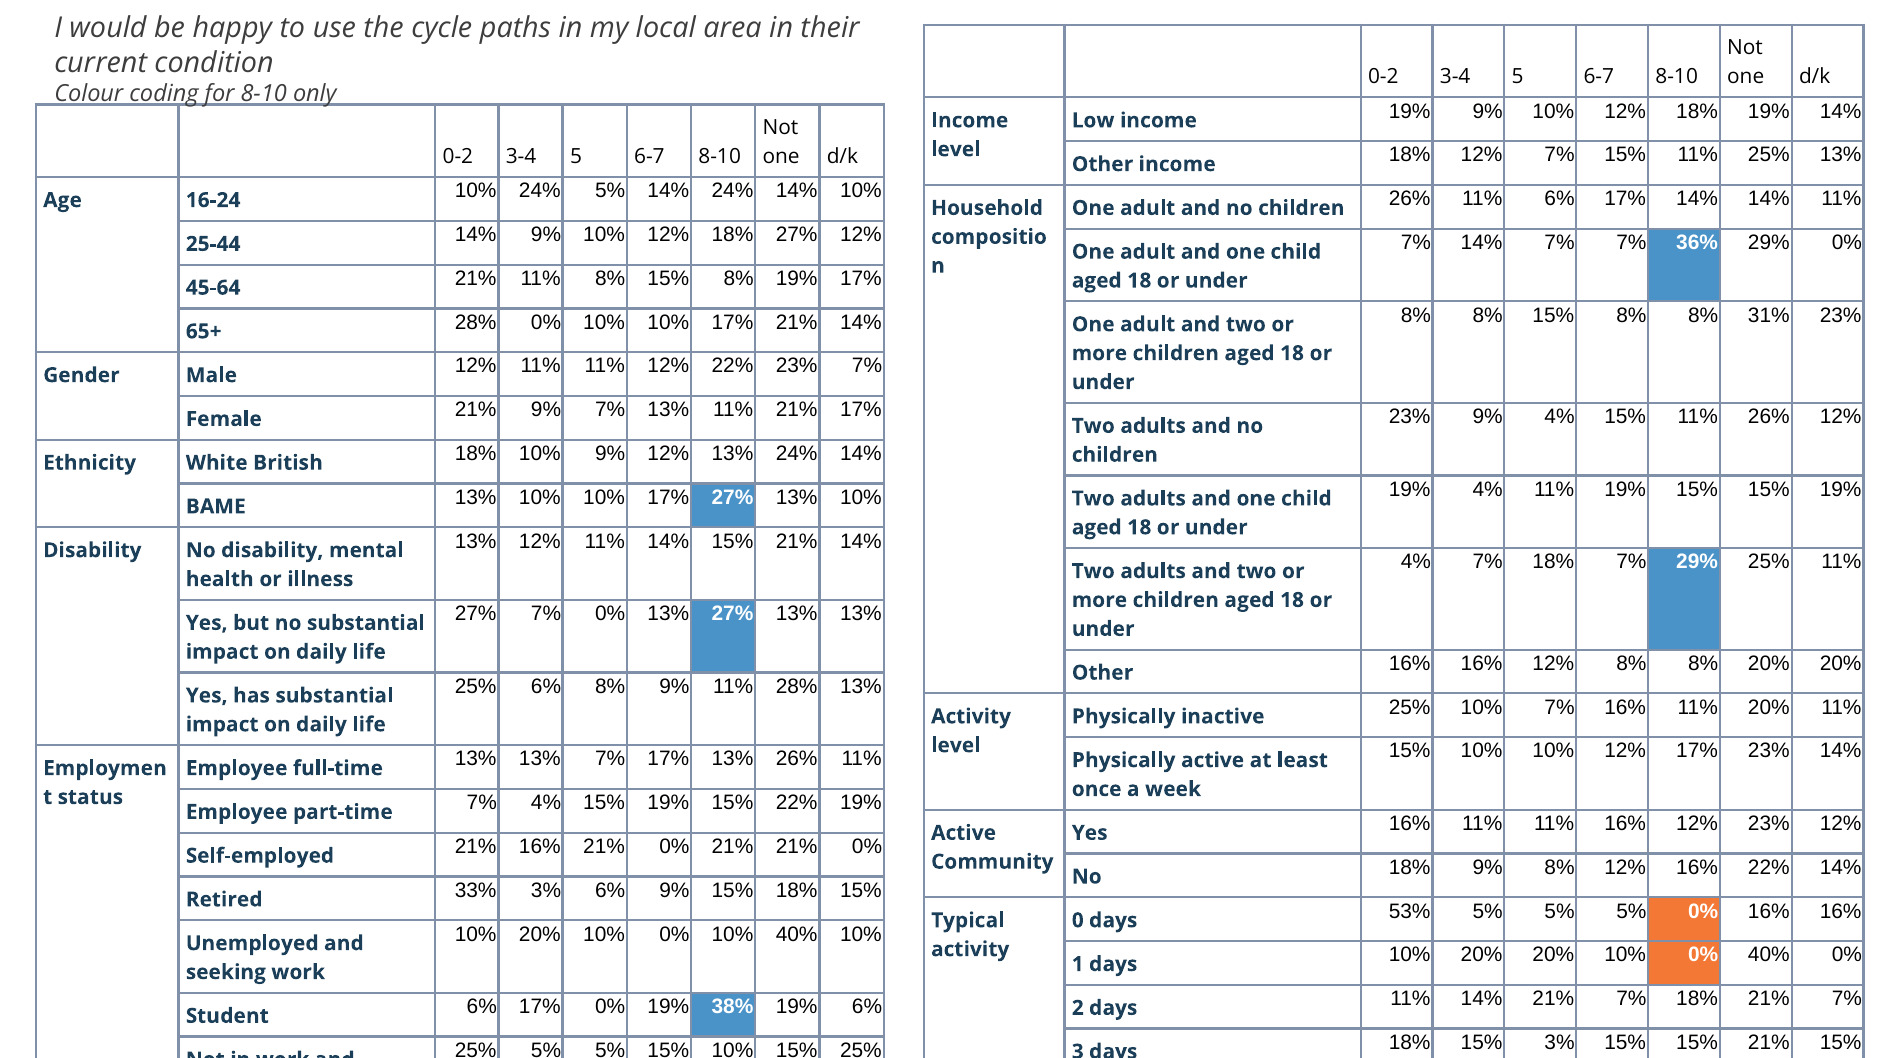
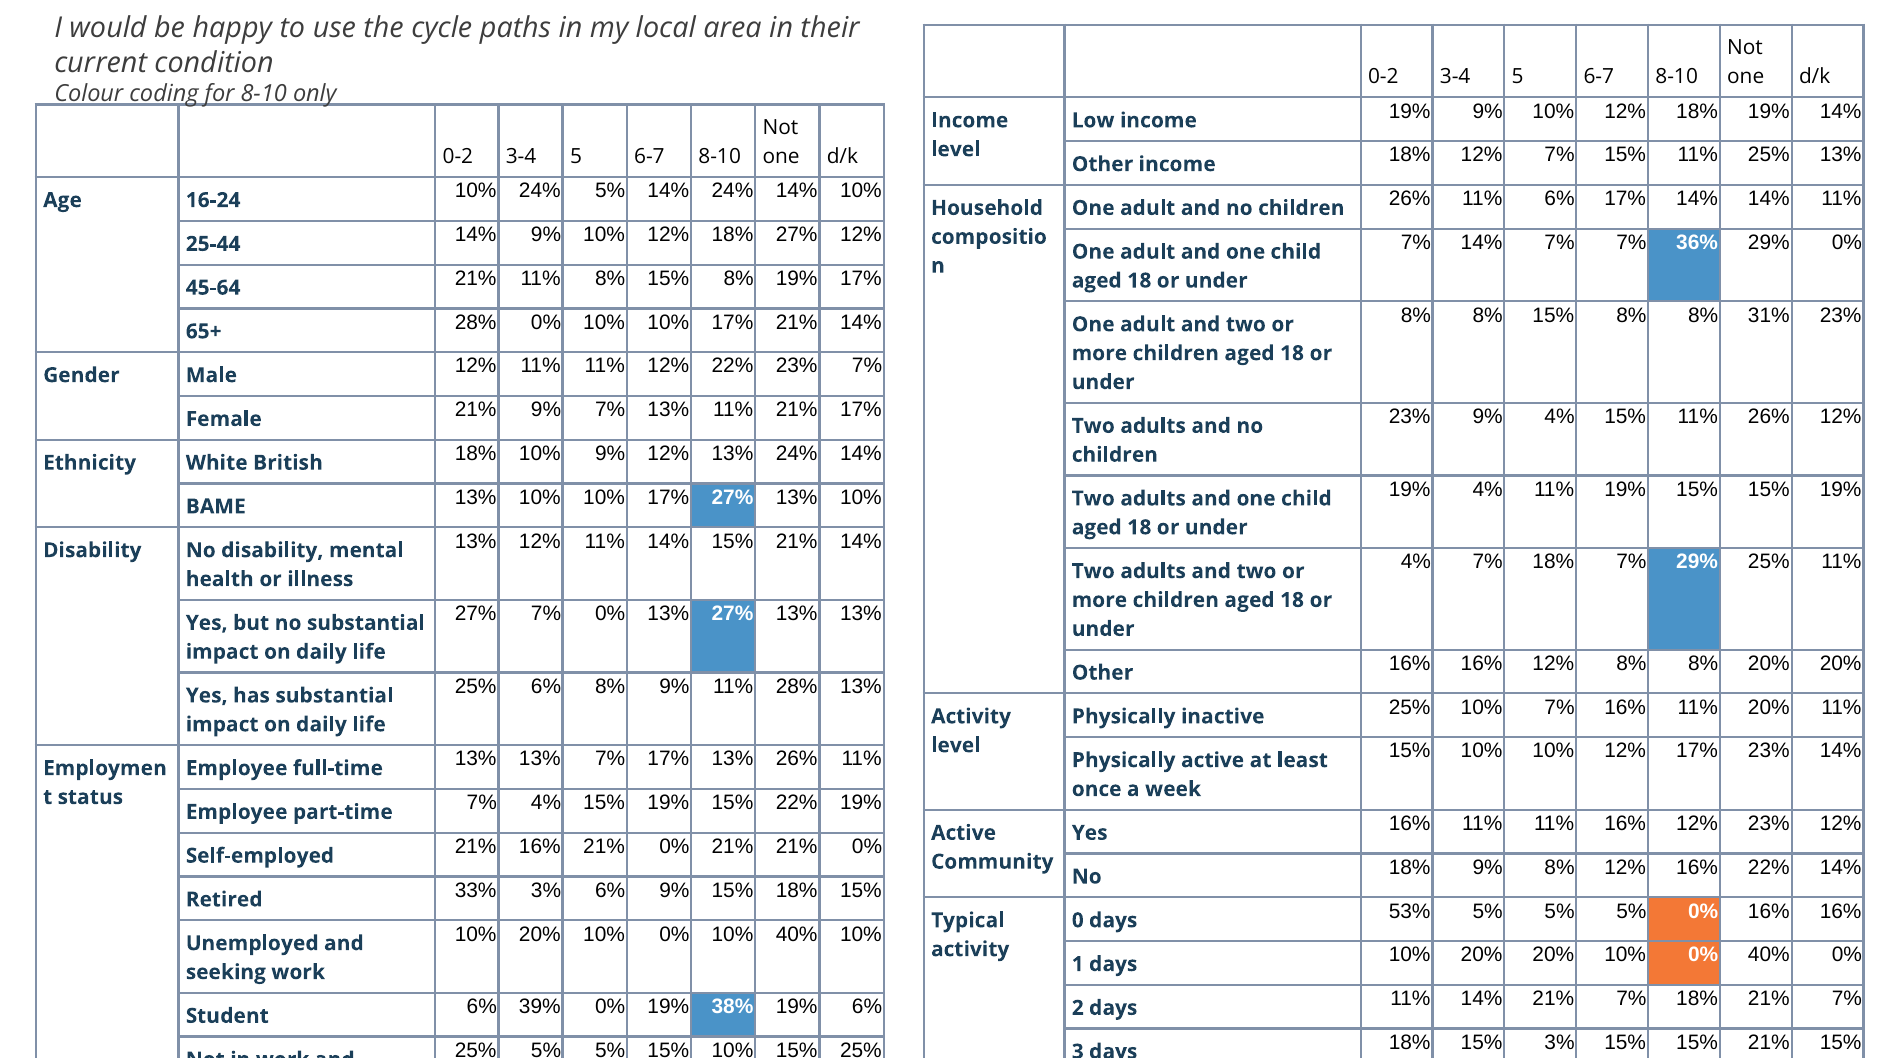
Student 6% 17%: 17% -> 39%
